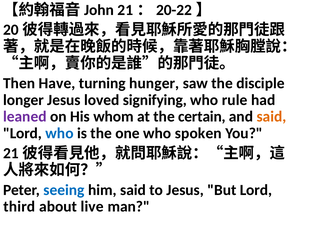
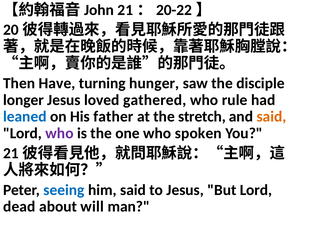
signifying: signifying -> gathered
leaned colour: purple -> blue
whom: whom -> father
certain: certain -> stretch
who at (60, 133) colour: blue -> purple
third: third -> dead
live: live -> will
